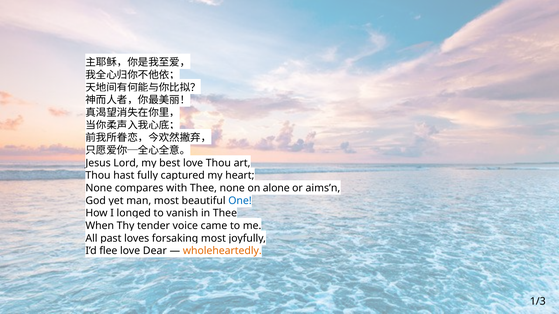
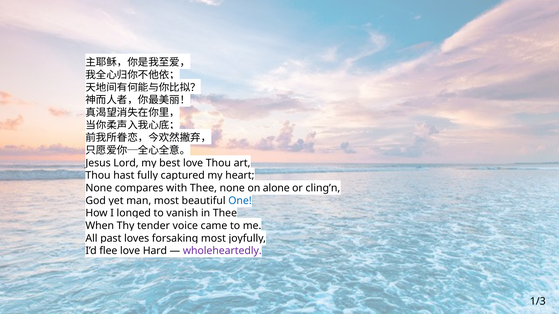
aims’n: aims’n -> cling’n
Dear: Dear -> Hard
wholeheartedly colour: orange -> purple
